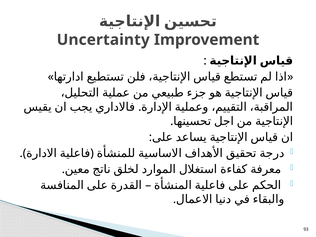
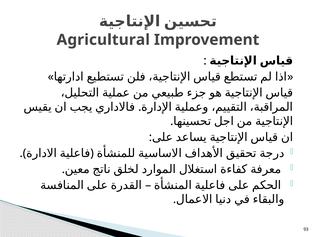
Uncertainty: Uncertainty -> Agricultural
